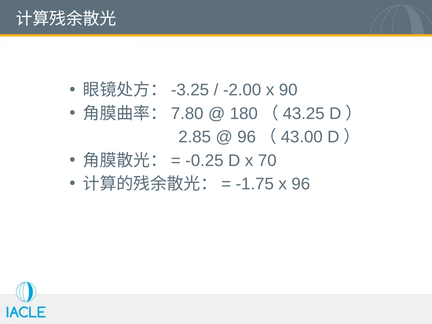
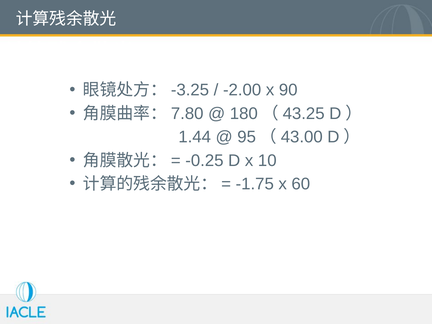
2.85: 2.85 -> 1.44
96 at (247, 137): 96 -> 95
70: 70 -> 10
x 96: 96 -> 60
